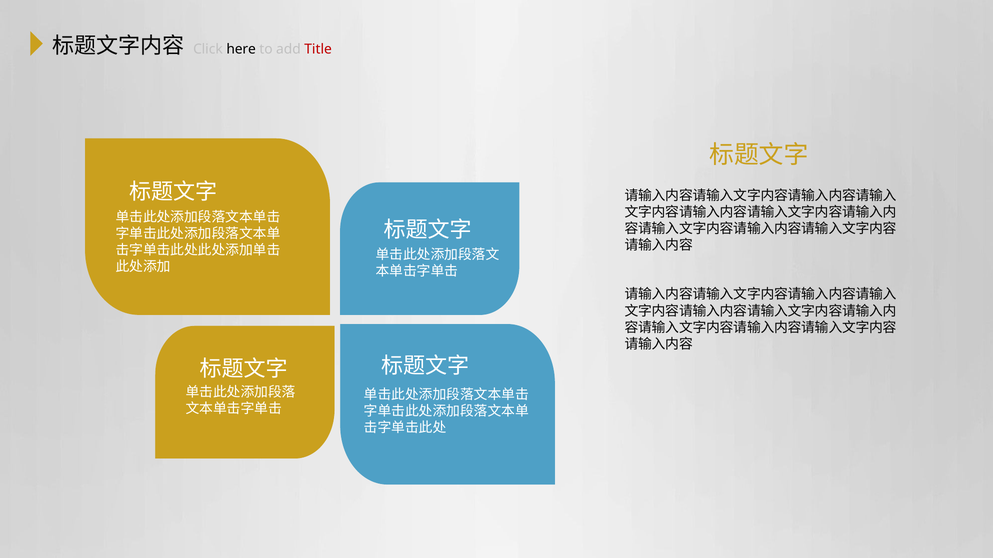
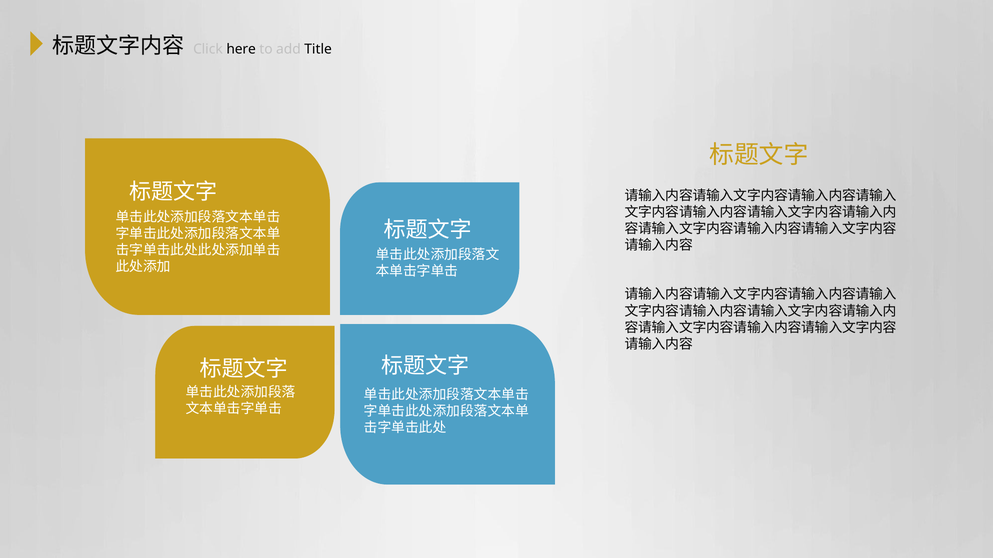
Title colour: red -> black
